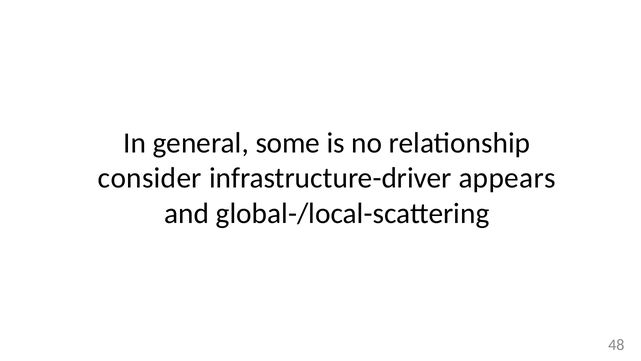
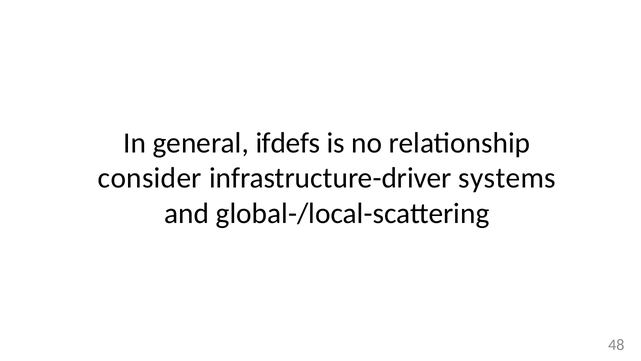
some: some -> ifdefs
appears: appears -> systems
